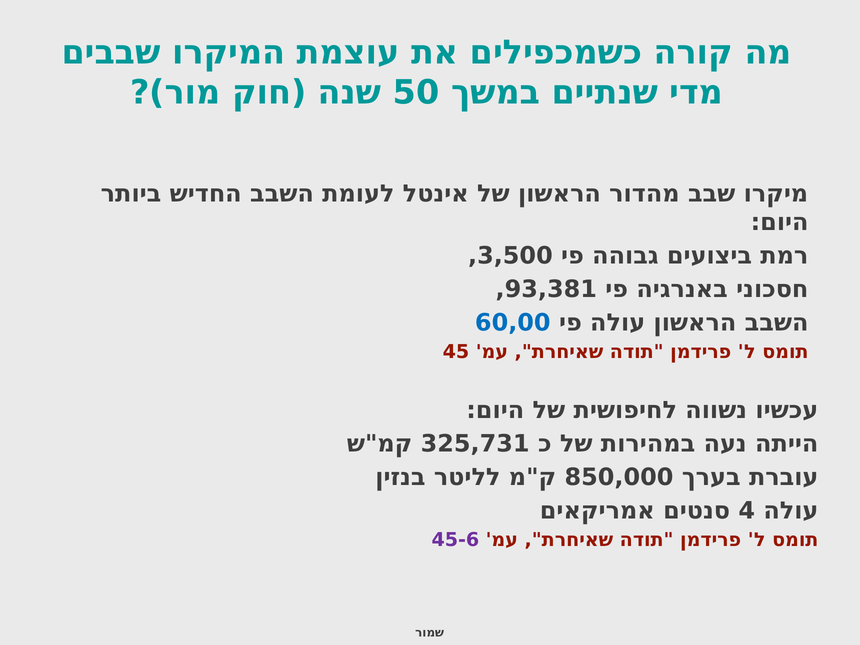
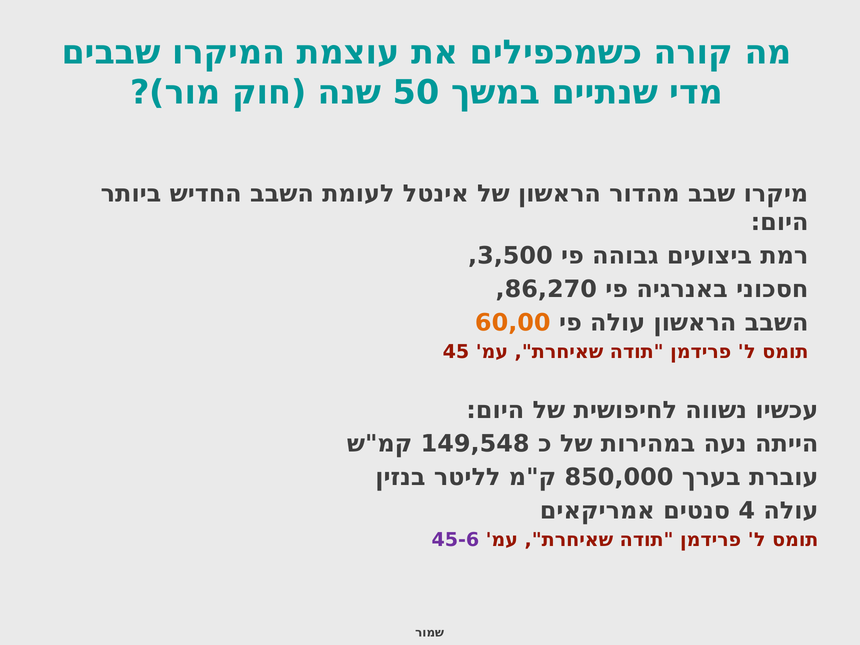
93,381: 93,381 -> 86,270
60,00 colour: blue -> orange
325,731: 325,731 -> 149,548
